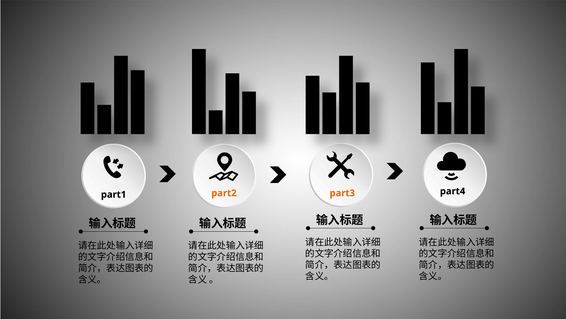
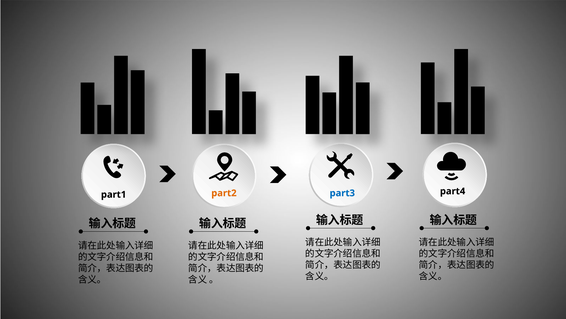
part3 colour: orange -> blue
